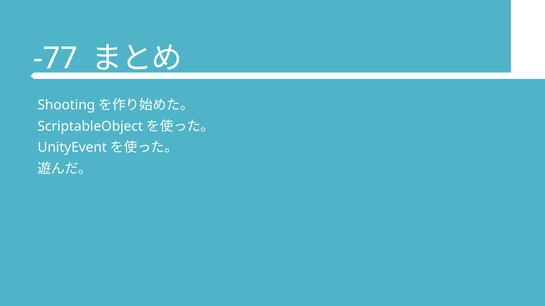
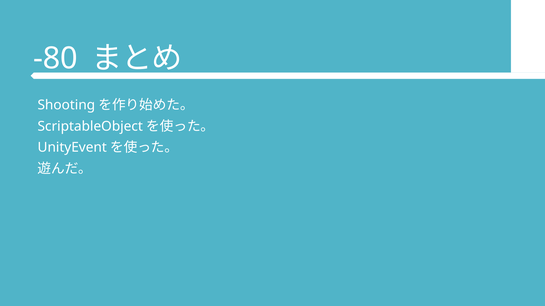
-77: -77 -> -80
